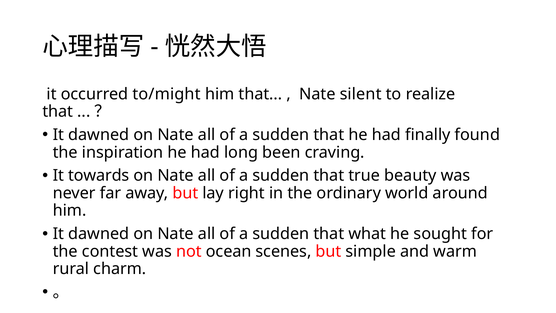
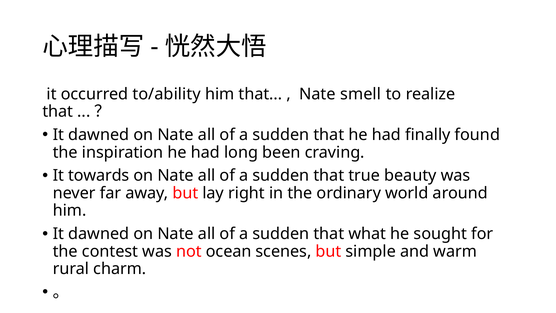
to/might: to/might -> to/ability
silent: silent -> smell
